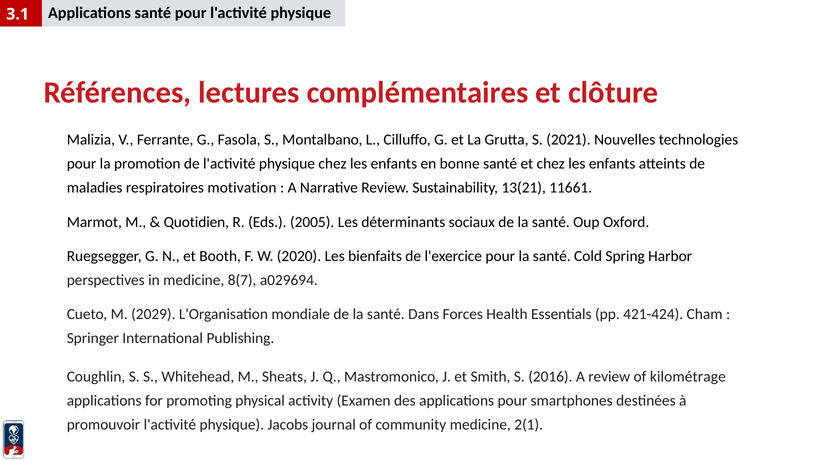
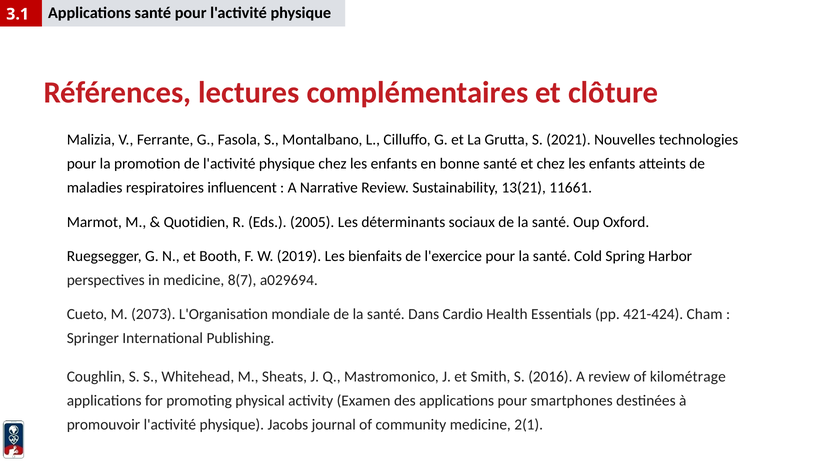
motivation: motivation -> influencent
2020: 2020 -> 2019
2029: 2029 -> 2073
Forces: Forces -> Cardio
